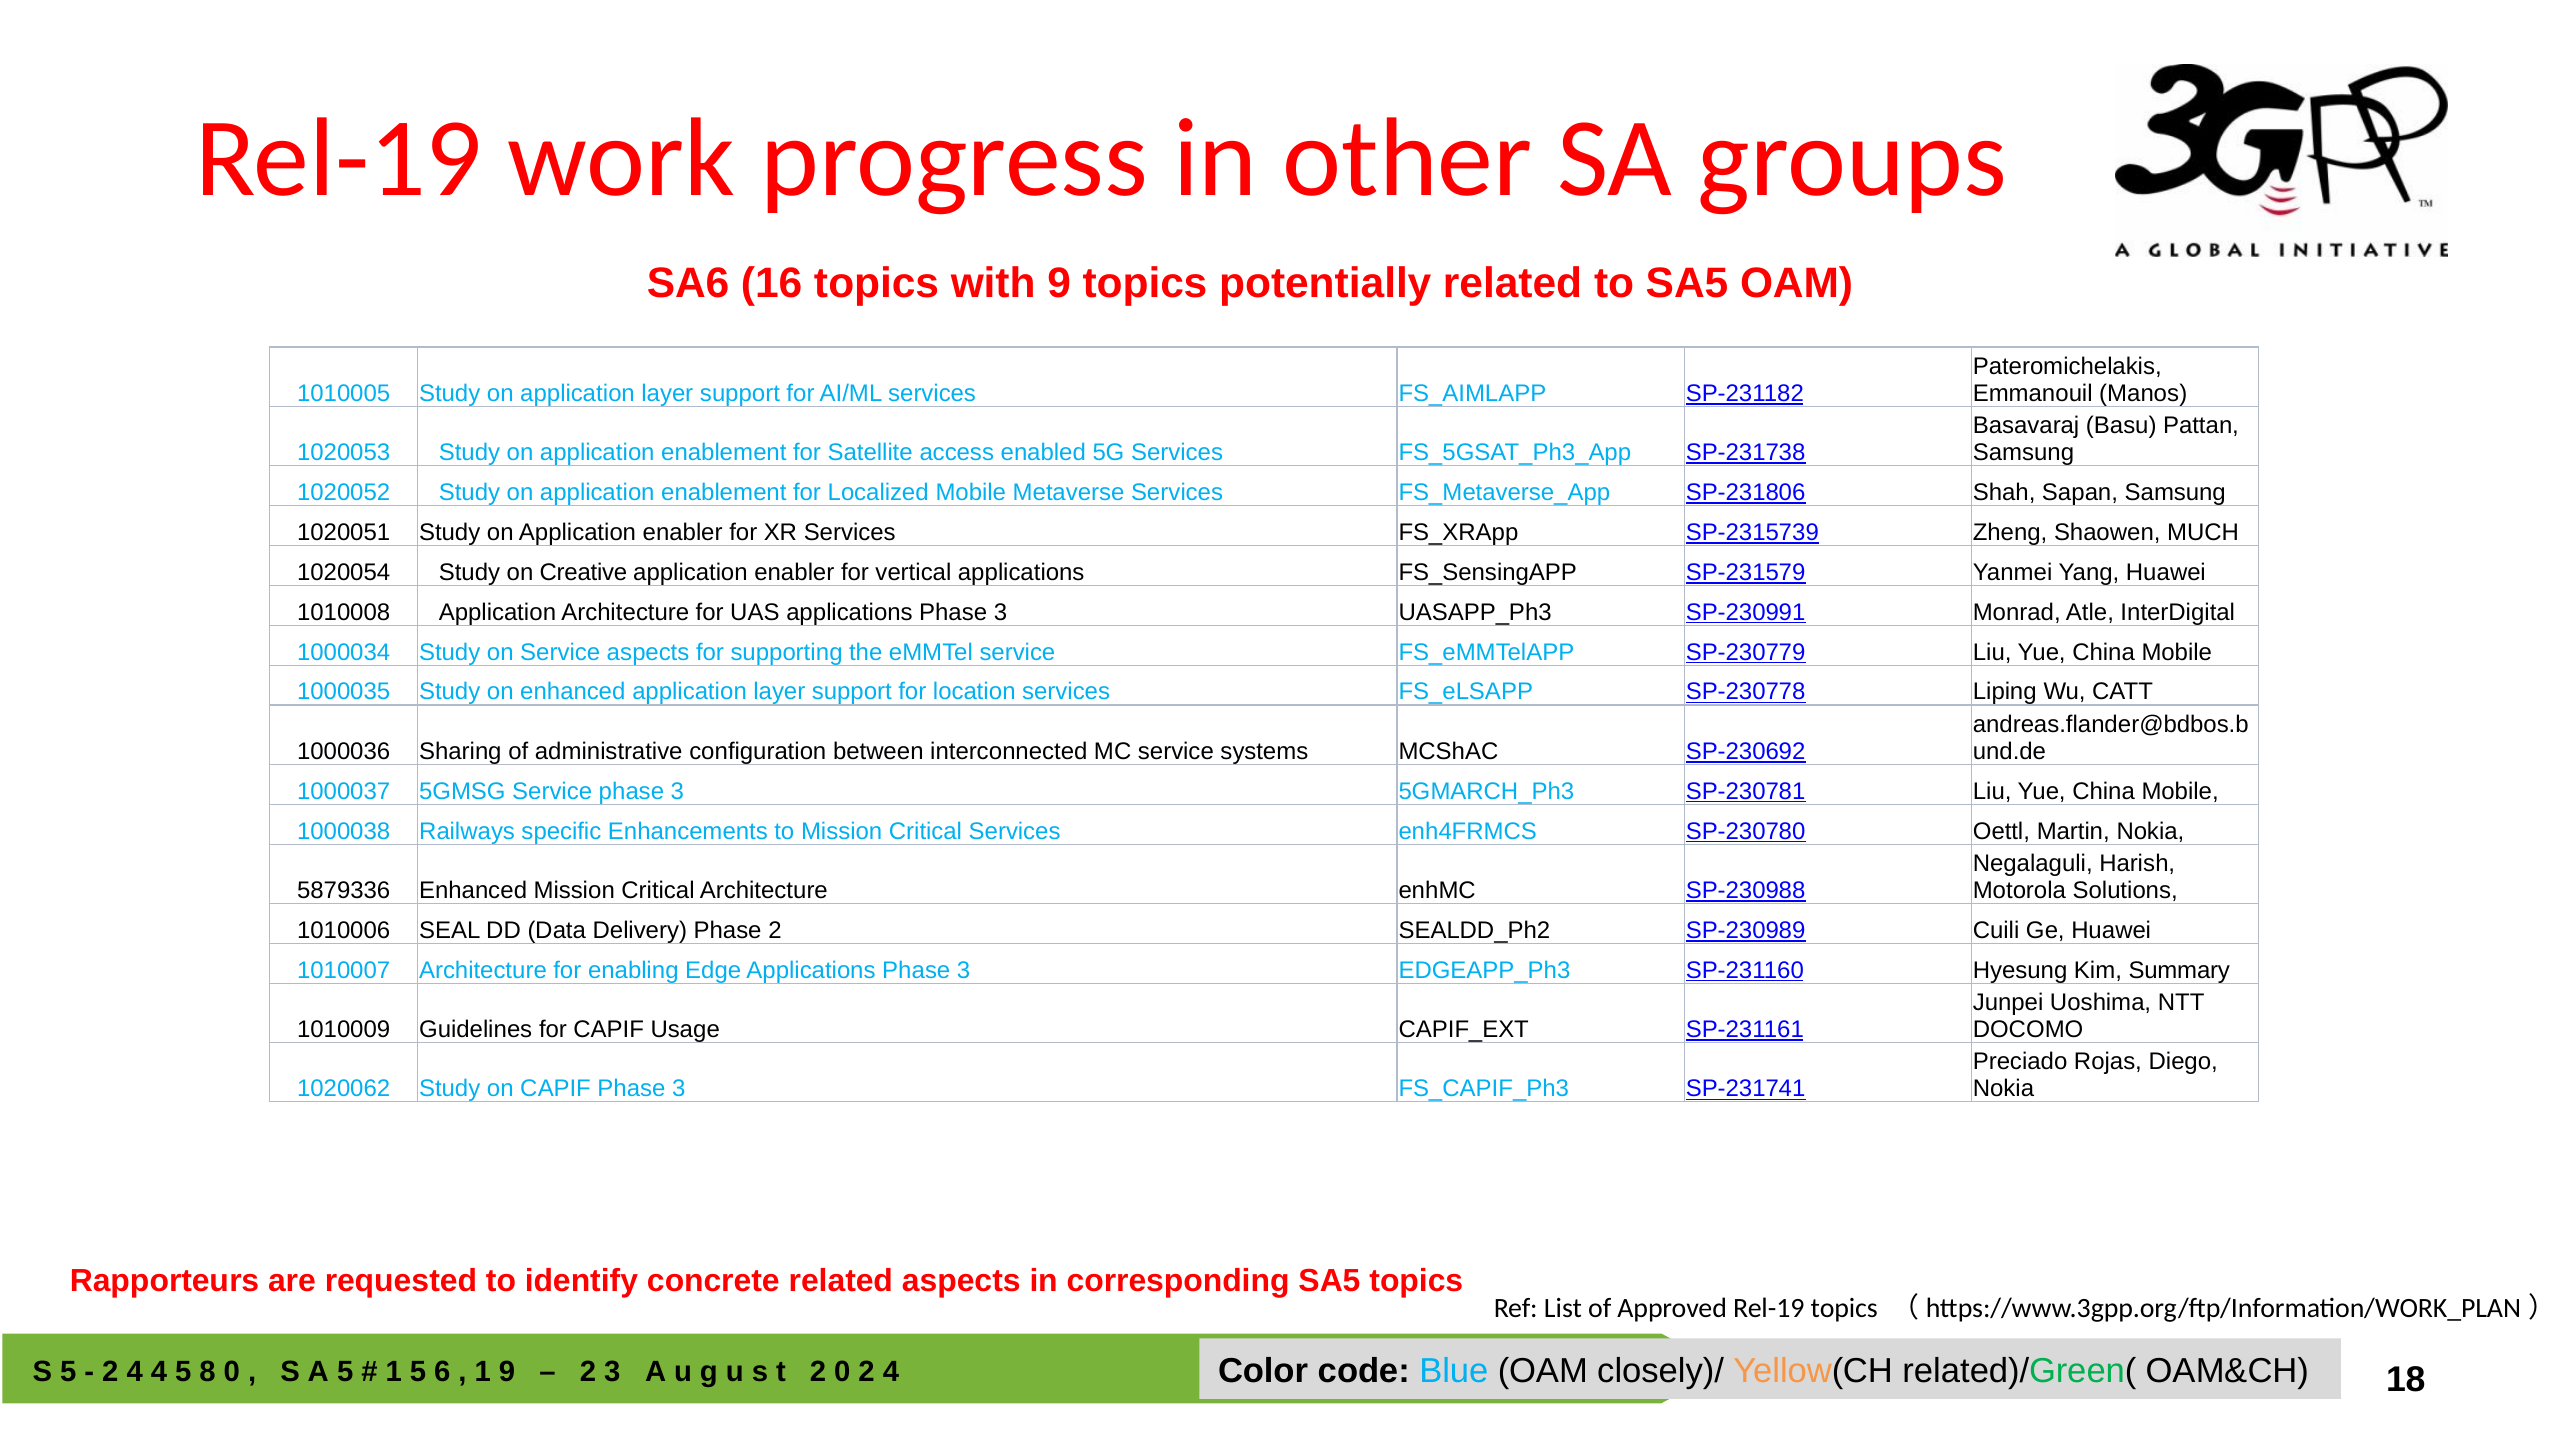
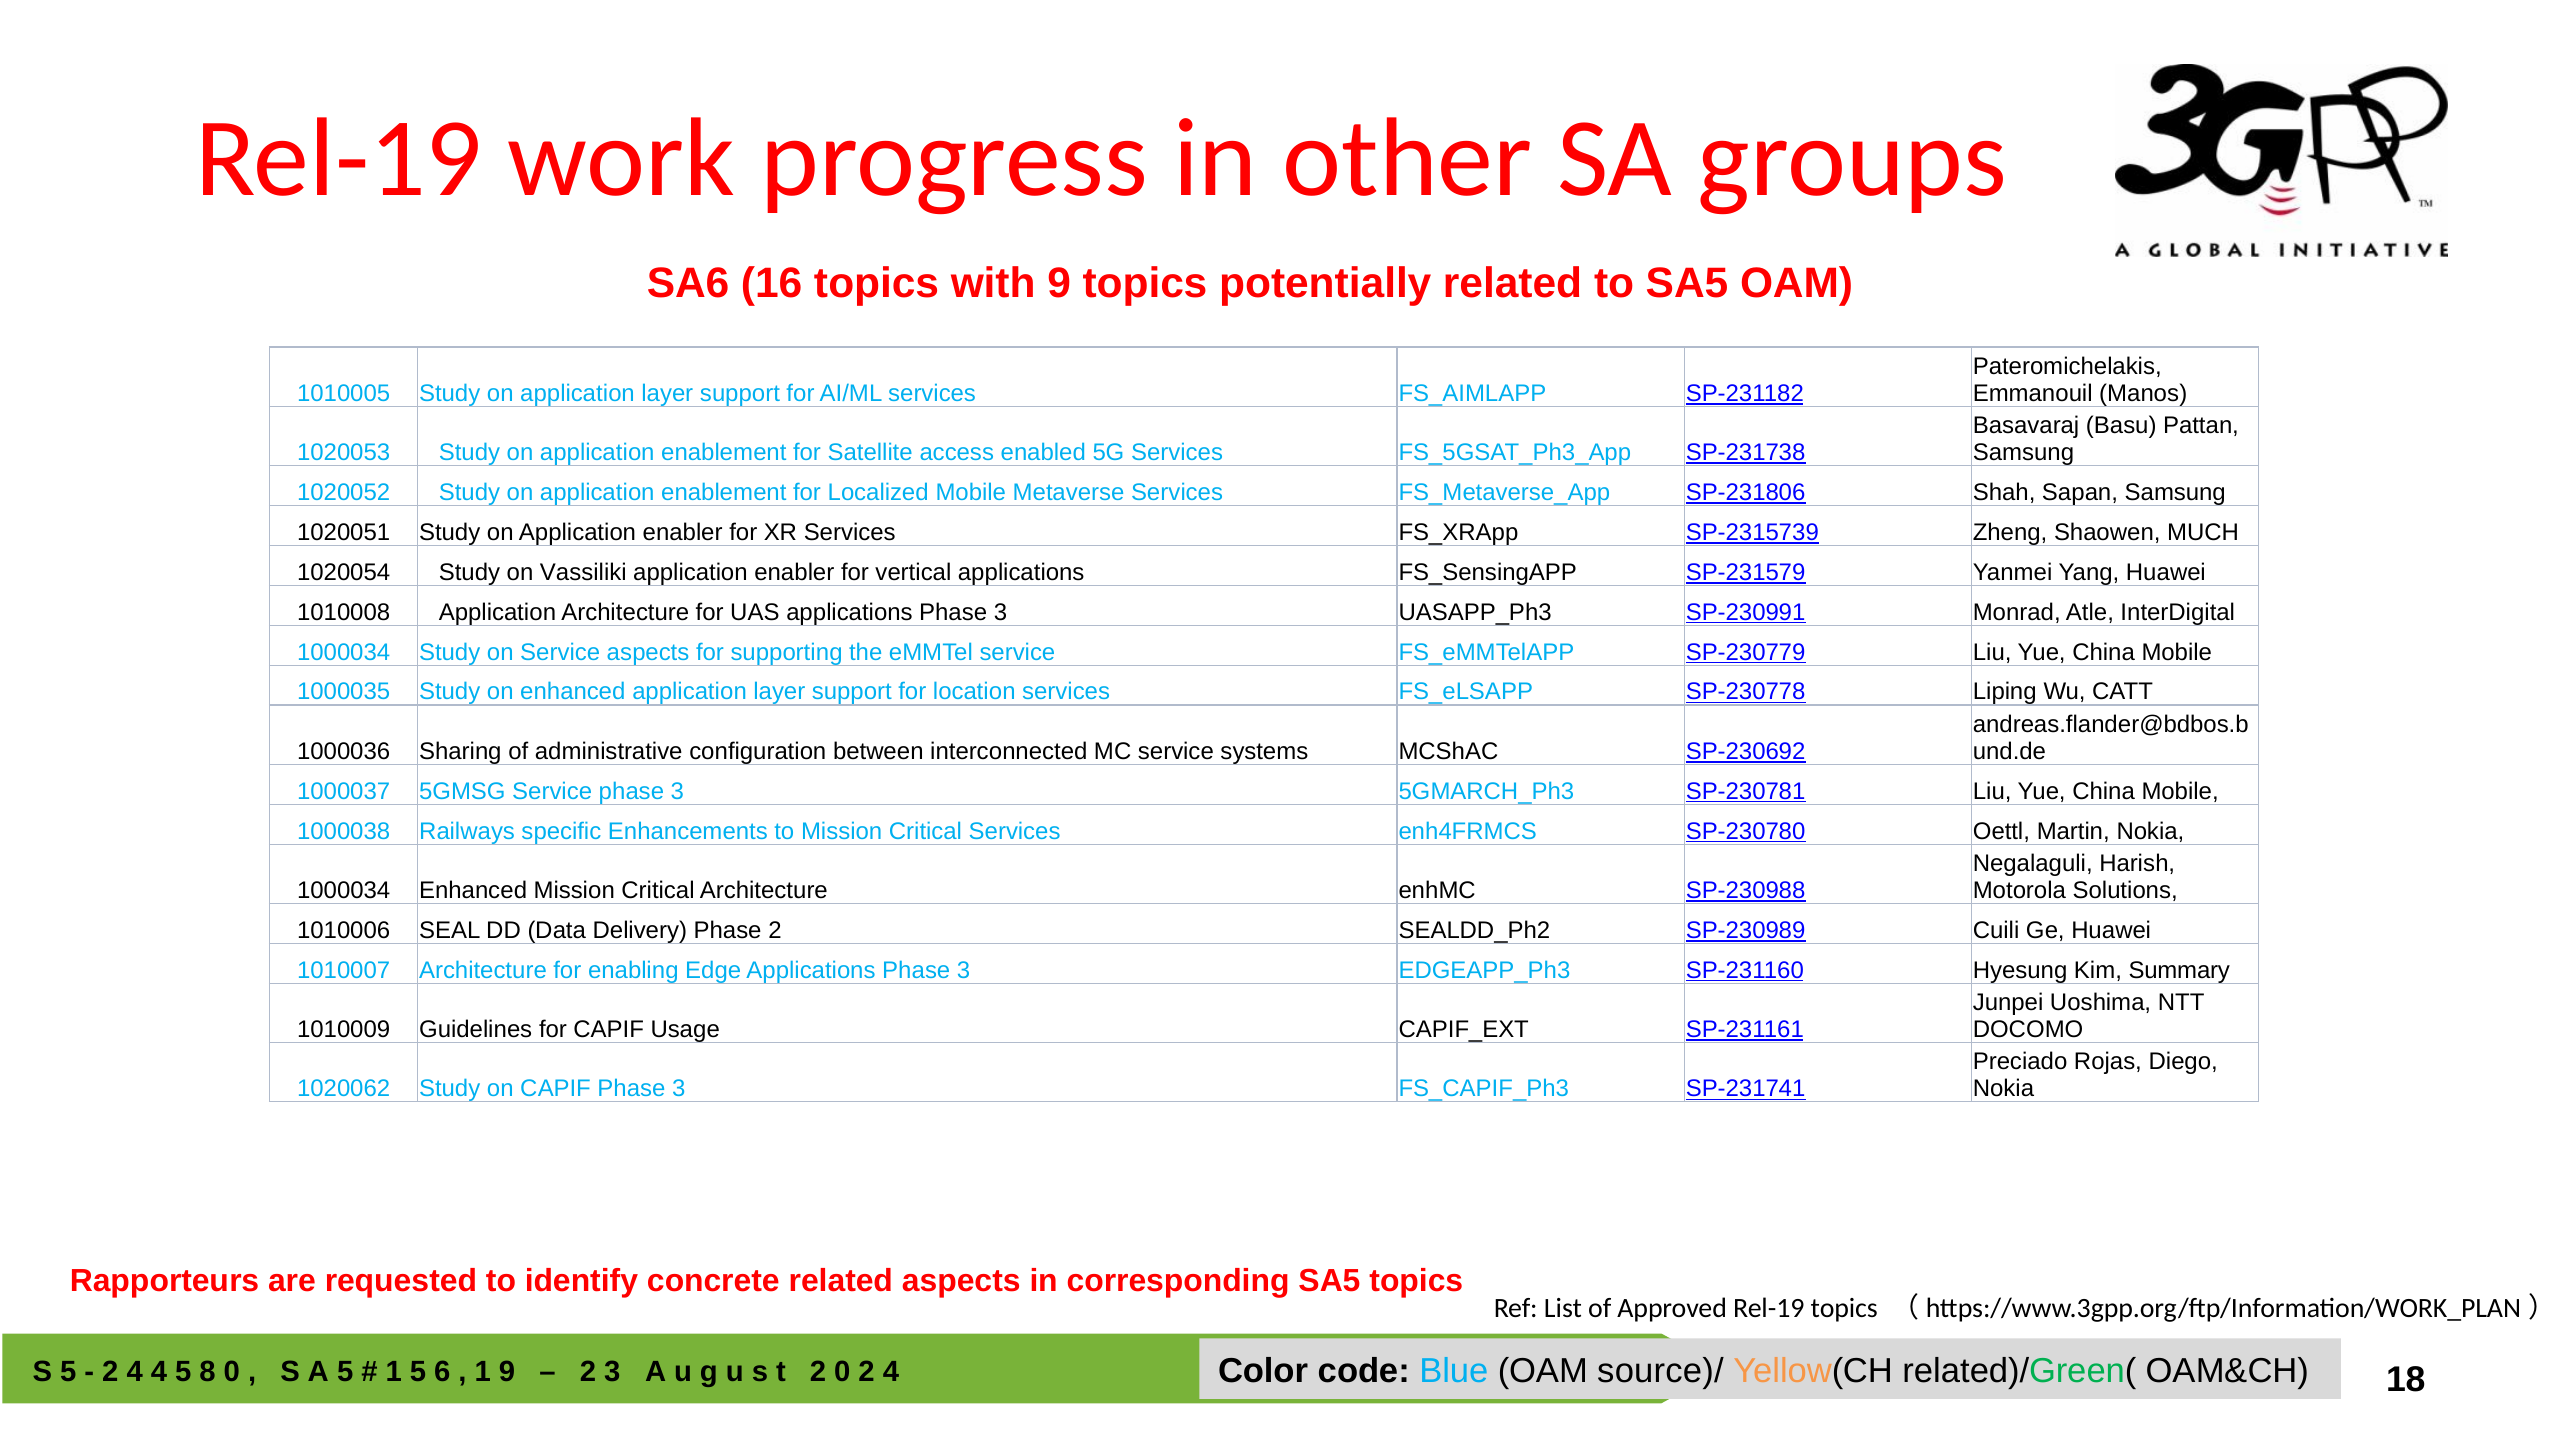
Creative: Creative -> Vassiliki
5879336 at (344, 890): 5879336 -> 1000034
closely)/: closely)/ -> source)/
